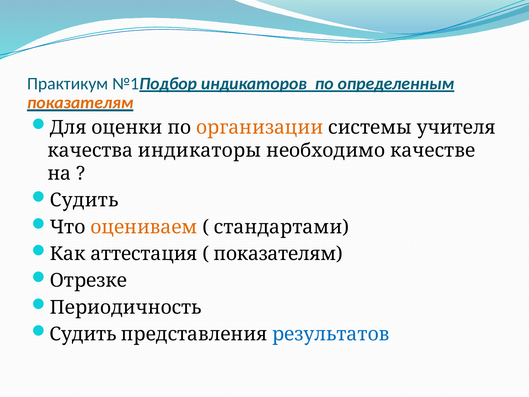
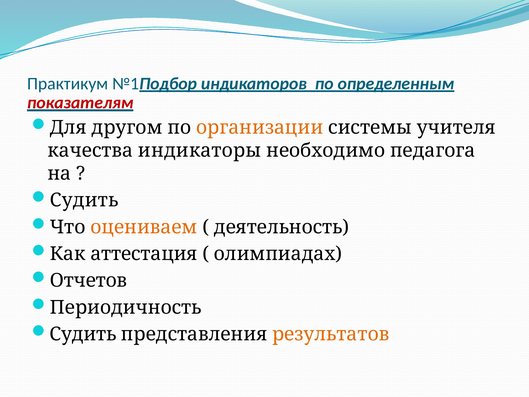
показателям at (80, 103) colour: orange -> red
оценки: оценки -> другом
качестве: качестве -> педагога
стандартами: стандартами -> деятельность
показателям at (278, 254): показателям -> олимпиадах
Отрезке: Отрезке -> Отчетов
результатов colour: blue -> orange
